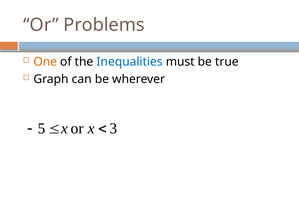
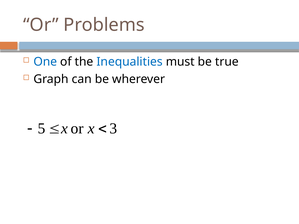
One colour: orange -> blue
